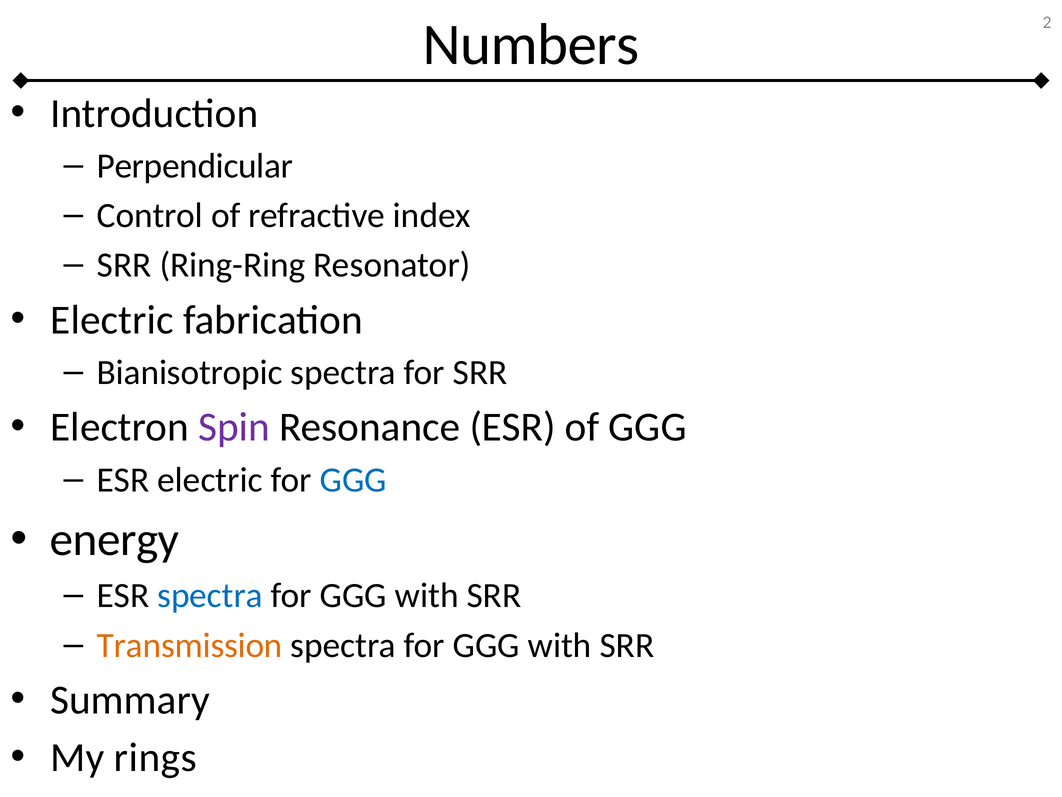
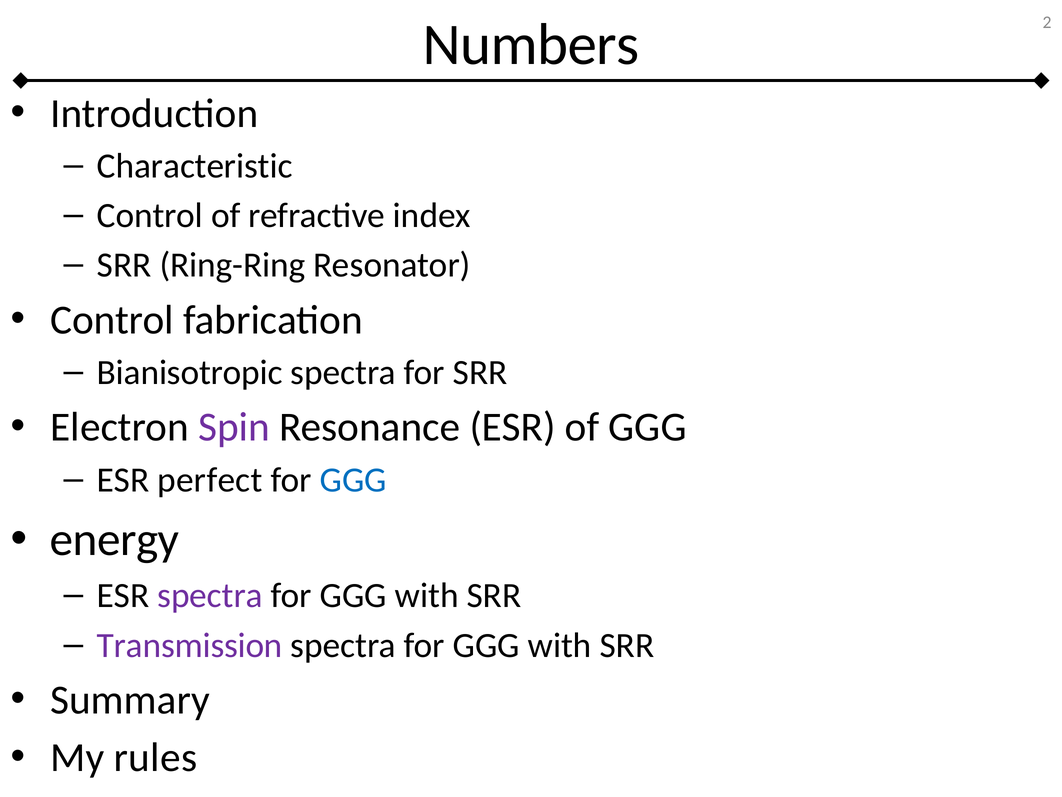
Perpendicular: Perpendicular -> Characteristic
Electric at (112, 320): Electric -> Control
ESR electric: electric -> perfect
spectra at (210, 595) colour: blue -> purple
Transmission colour: orange -> purple
rings: rings -> rules
